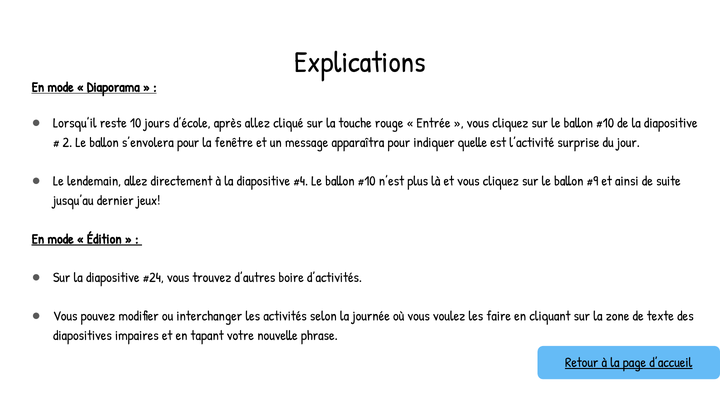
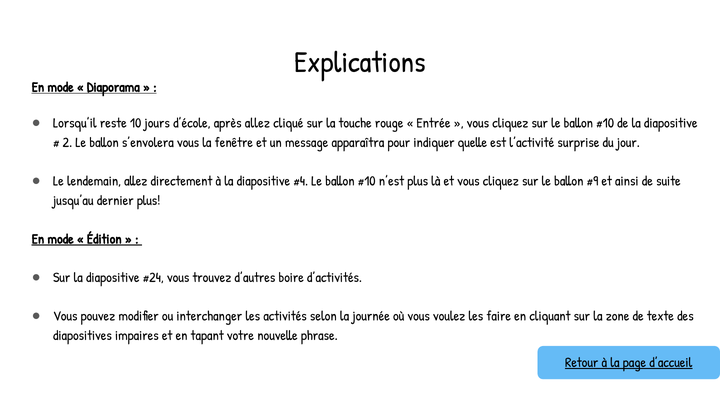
s’envolera pour: pour -> vous
dernier jeux: jeux -> plus
